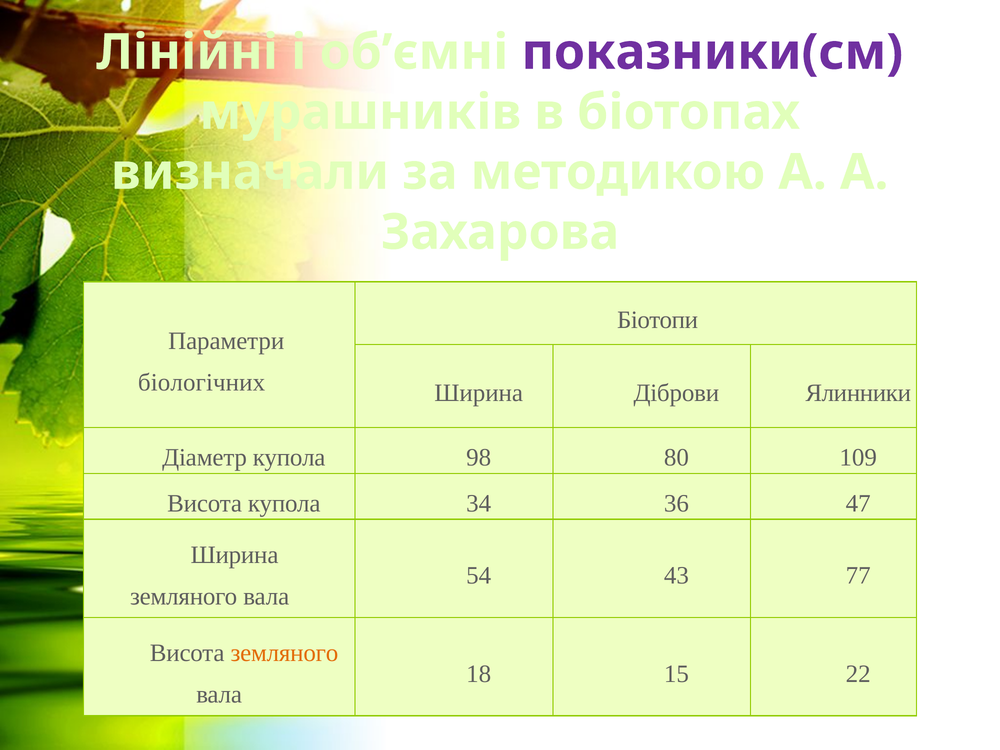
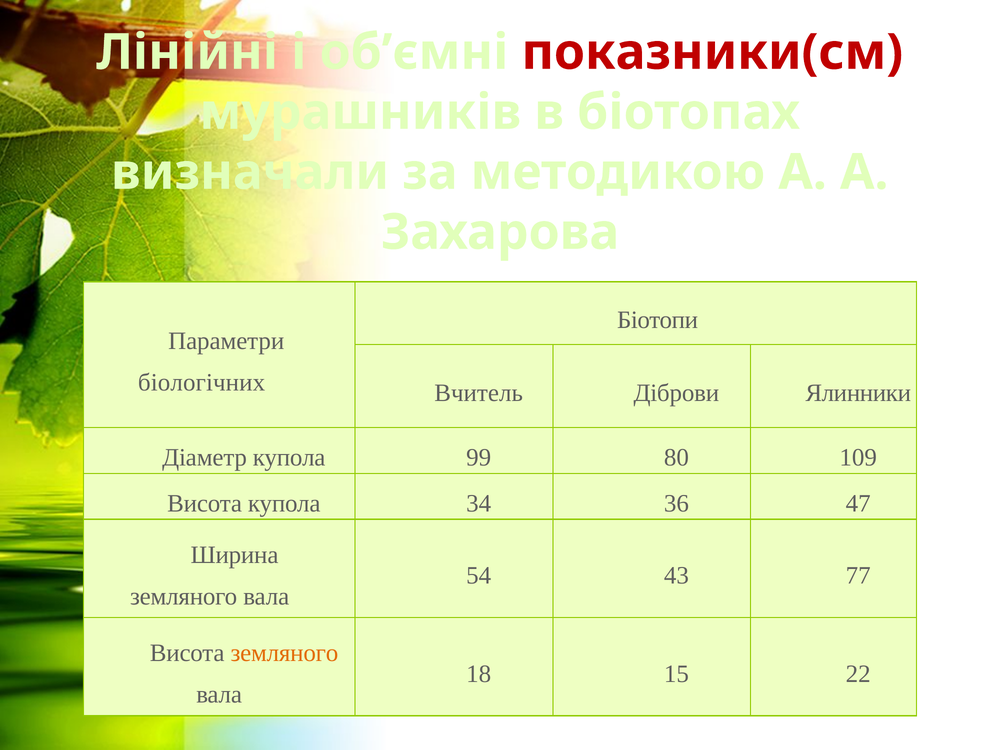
показники(см colour: purple -> red
Ширина at (479, 393): Ширина -> Вчитель
98: 98 -> 99
